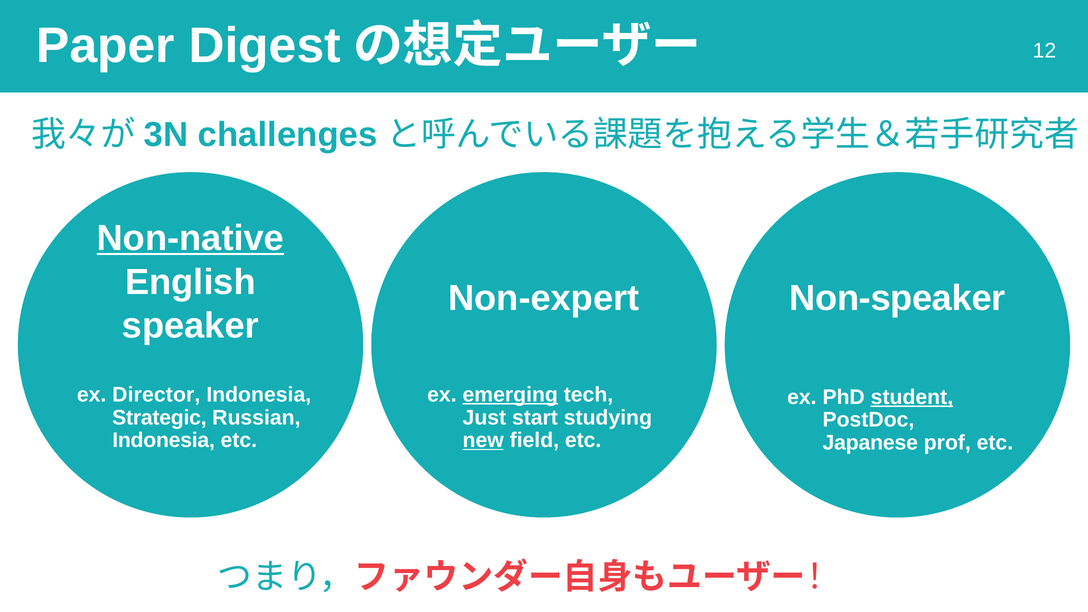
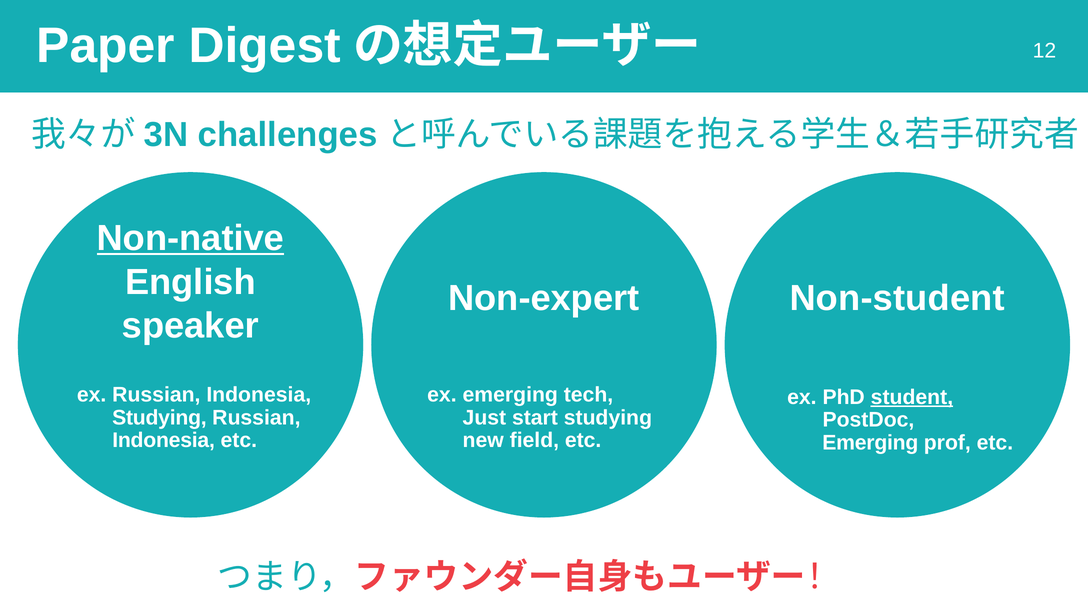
Non-speaker: Non-speaker -> Non-student
ex Director: Director -> Russian
emerging at (510, 395) underline: present -> none
Strategic at (159, 418): Strategic -> Studying
new underline: present -> none
Japanese at (870, 443): Japanese -> Emerging
